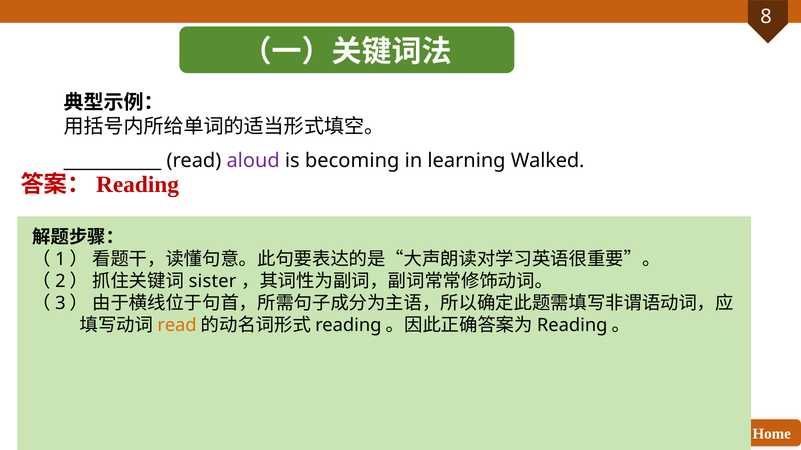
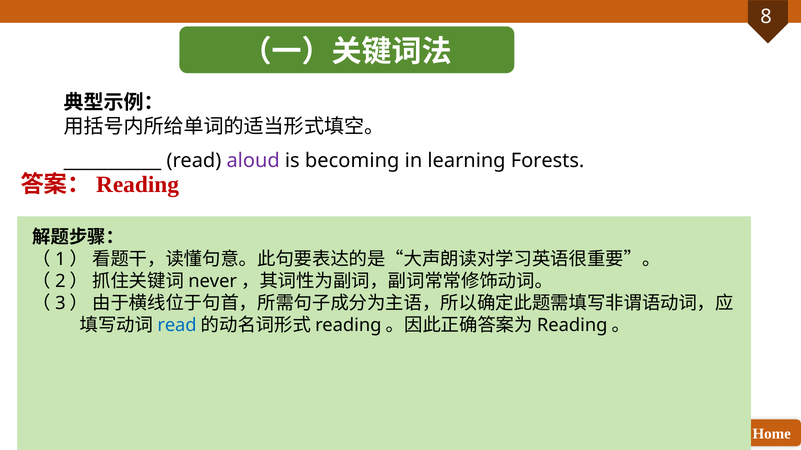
Walked: Walked -> Forests
sister: sister -> never
read at (177, 325) colour: orange -> blue
